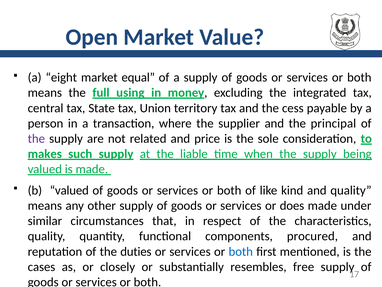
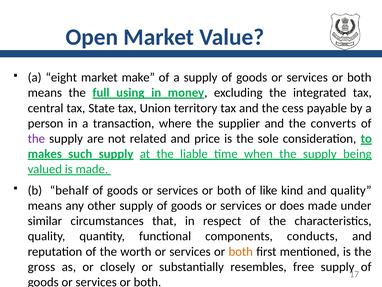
equal: equal -> make
principal: principal -> converts
b valued: valued -> behalf
procured: procured -> conducts
duties: duties -> worth
both at (241, 251) colour: blue -> orange
cases: cases -> gross
